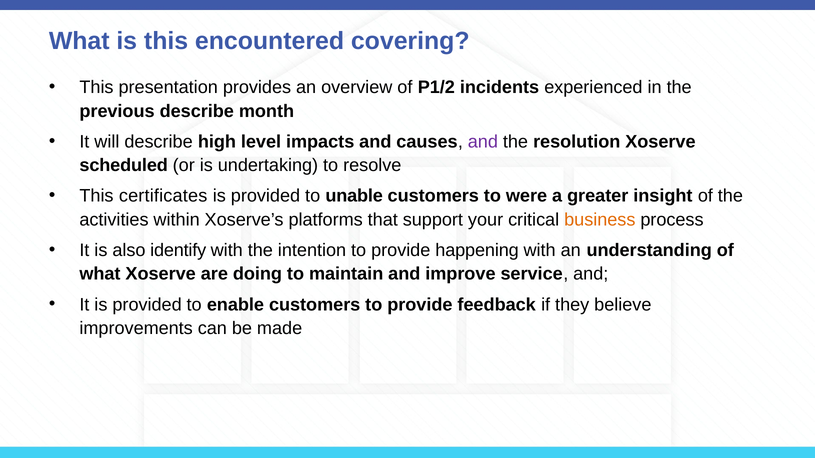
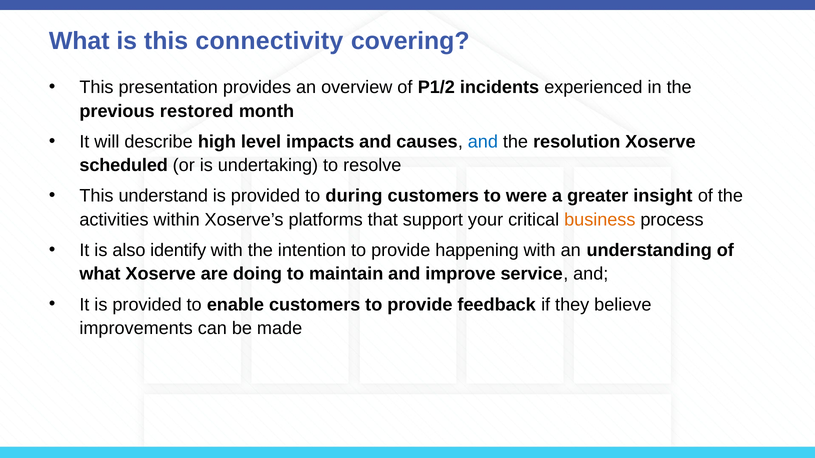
encountered: encountered -> connectivity
previous describe: describe -> restored
and at (483, 142) colour: purple -> blue
certificates: certificates -> understand
unable: unable -> during
